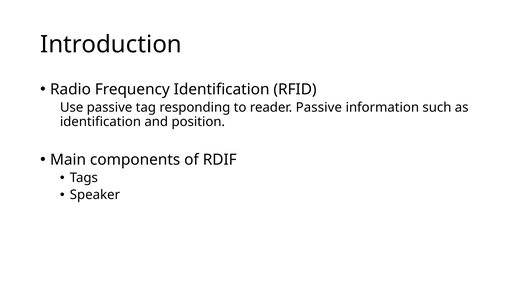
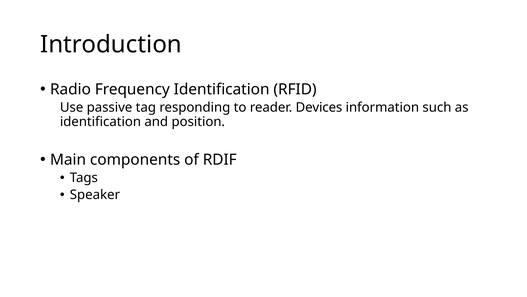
reader Passive: Passive -> Devices
